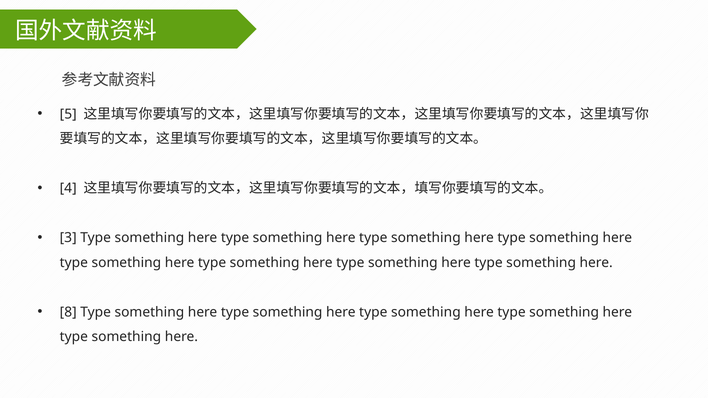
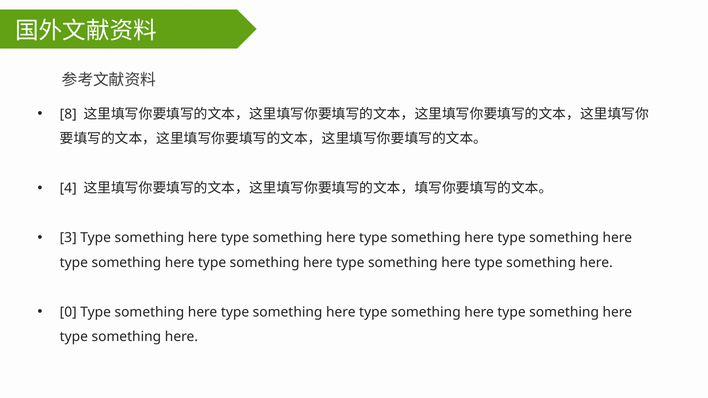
5: 5 -> 8
8: 8 -> 0
